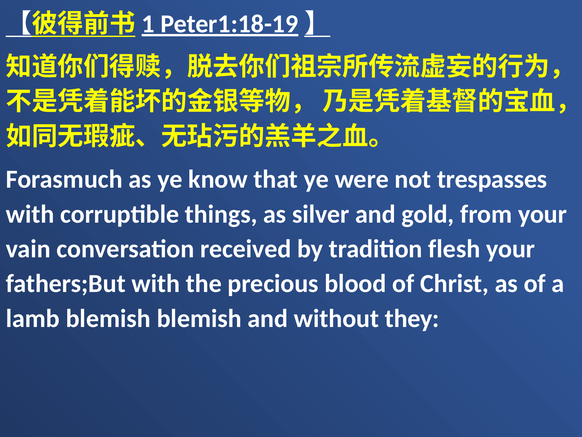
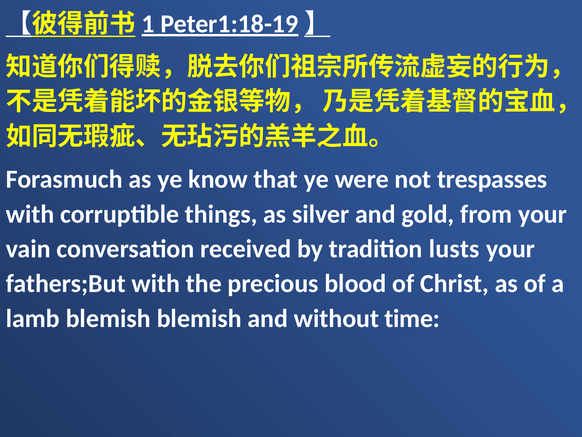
flesh: flesh -> lusts
they: they -> time
